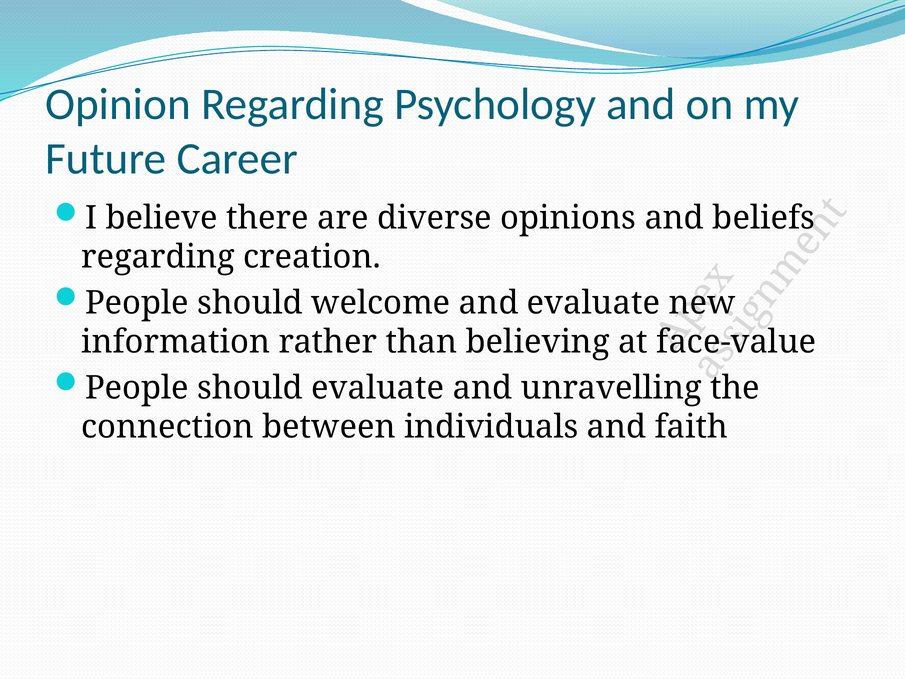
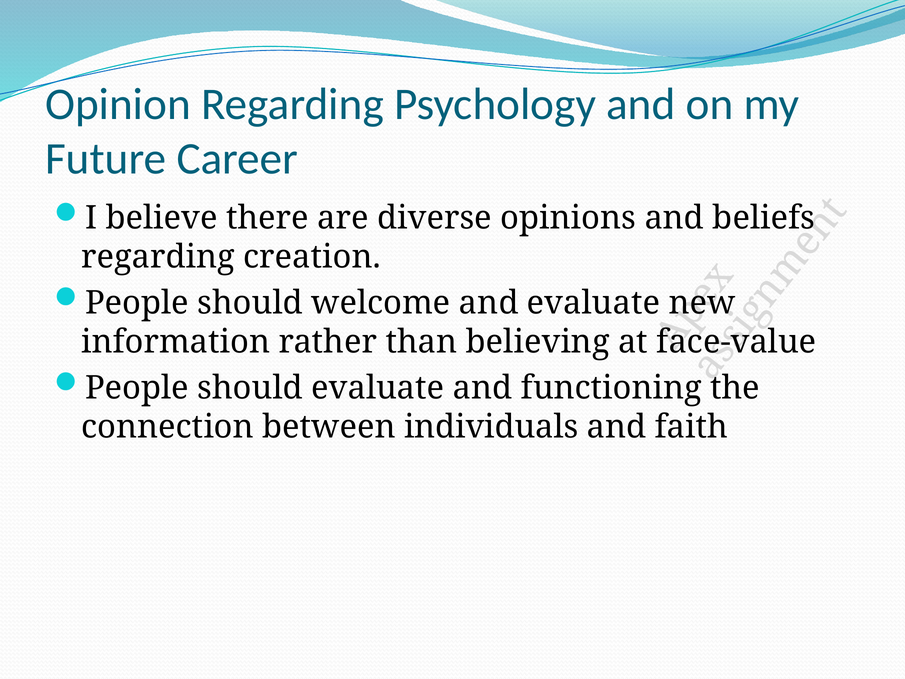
unravelling: unravelling -> functioning
